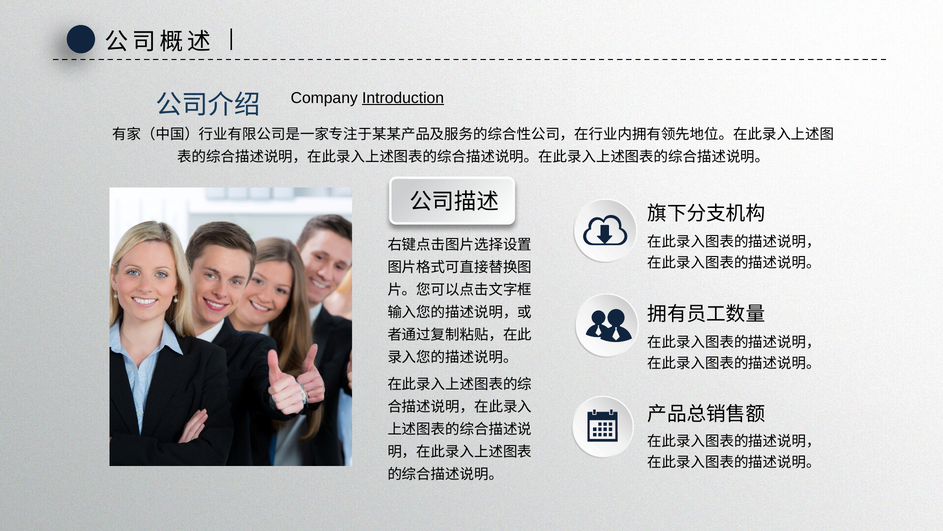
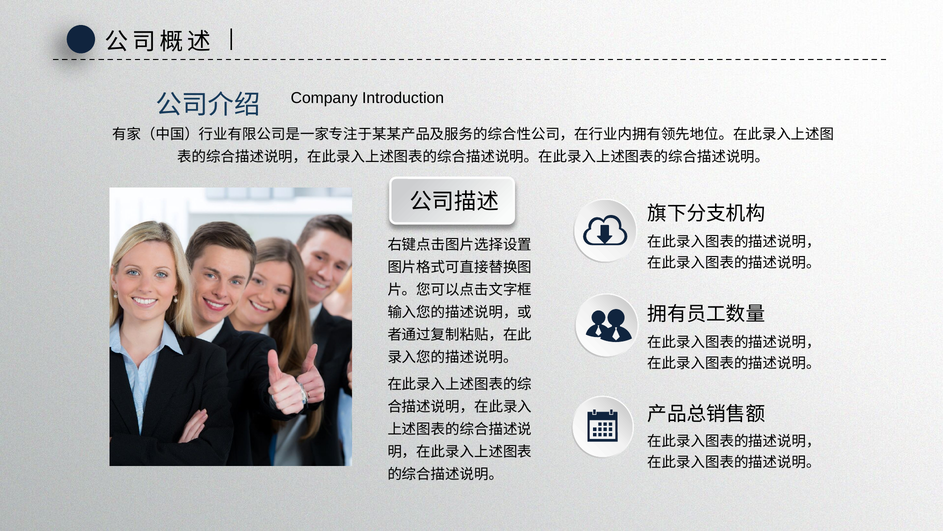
Introduction underline: present -> none
